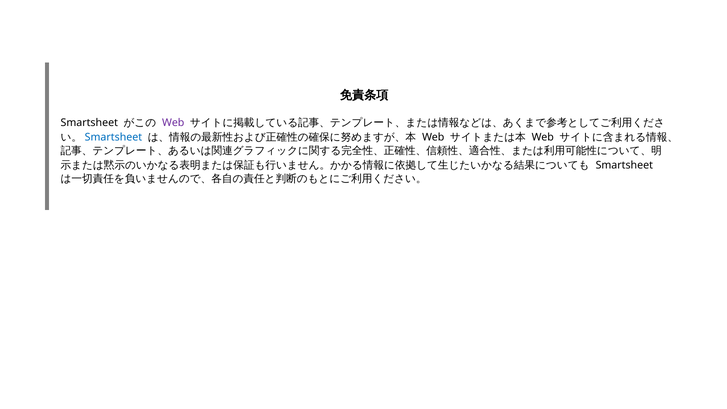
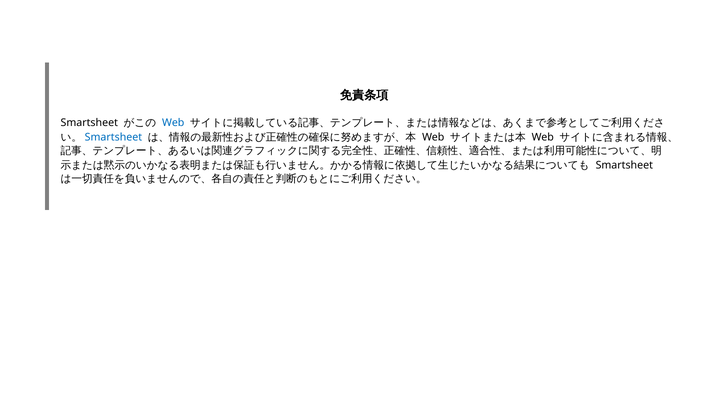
Web at (173, 123) colour: purple -> blue
